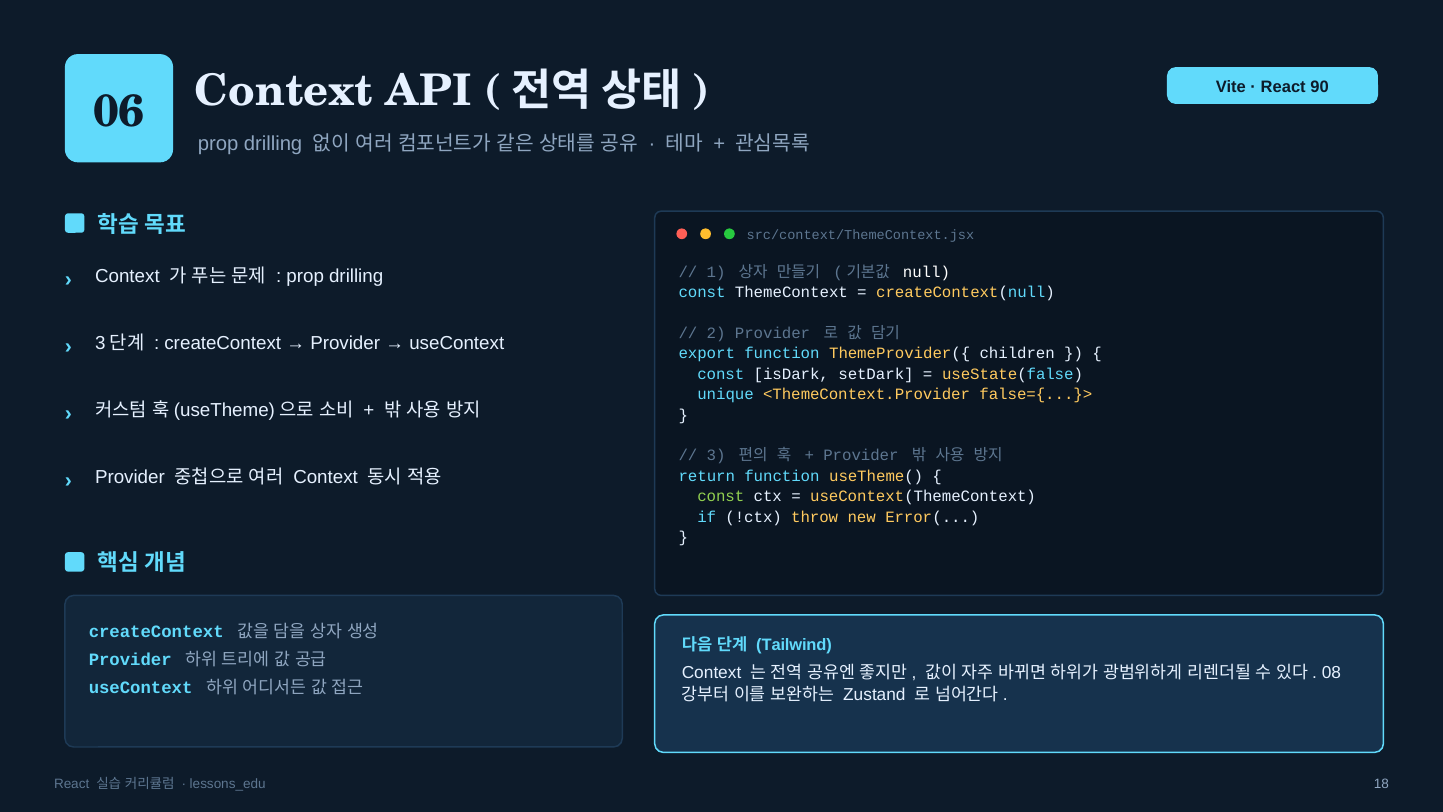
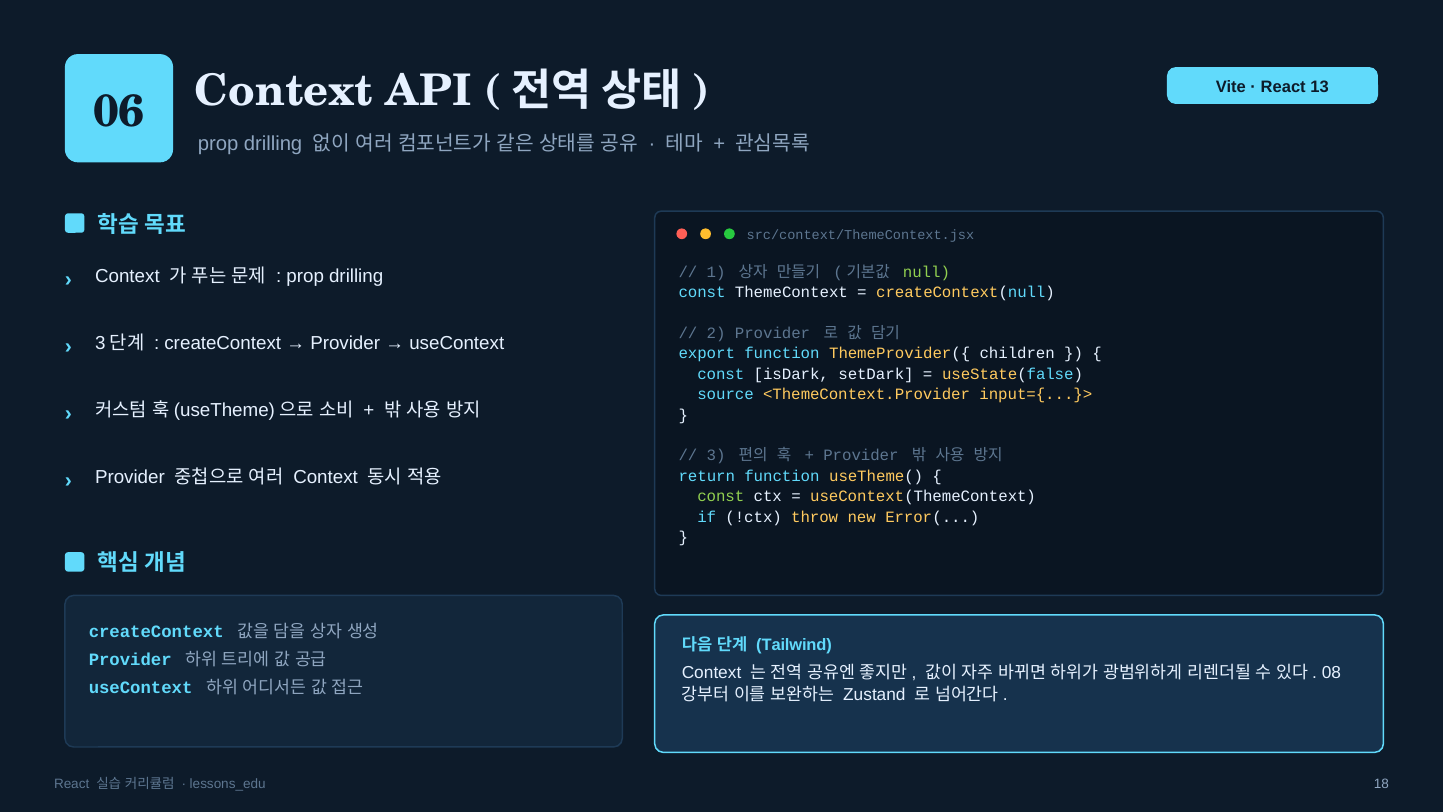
90: 90 -> 13
null colour: white -> light green
unique: unique -> source
false={...}>: false={...}> -> input={...}>
